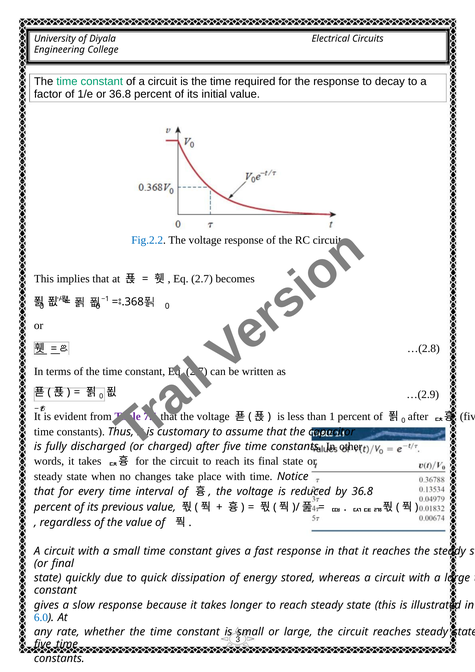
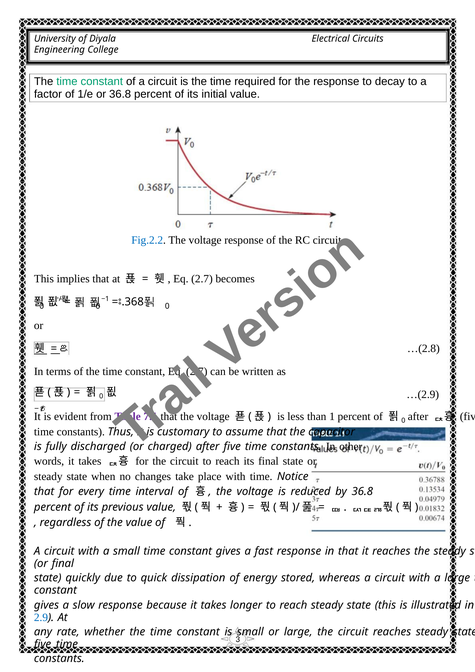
6.0: 6.0 -> 2.9
